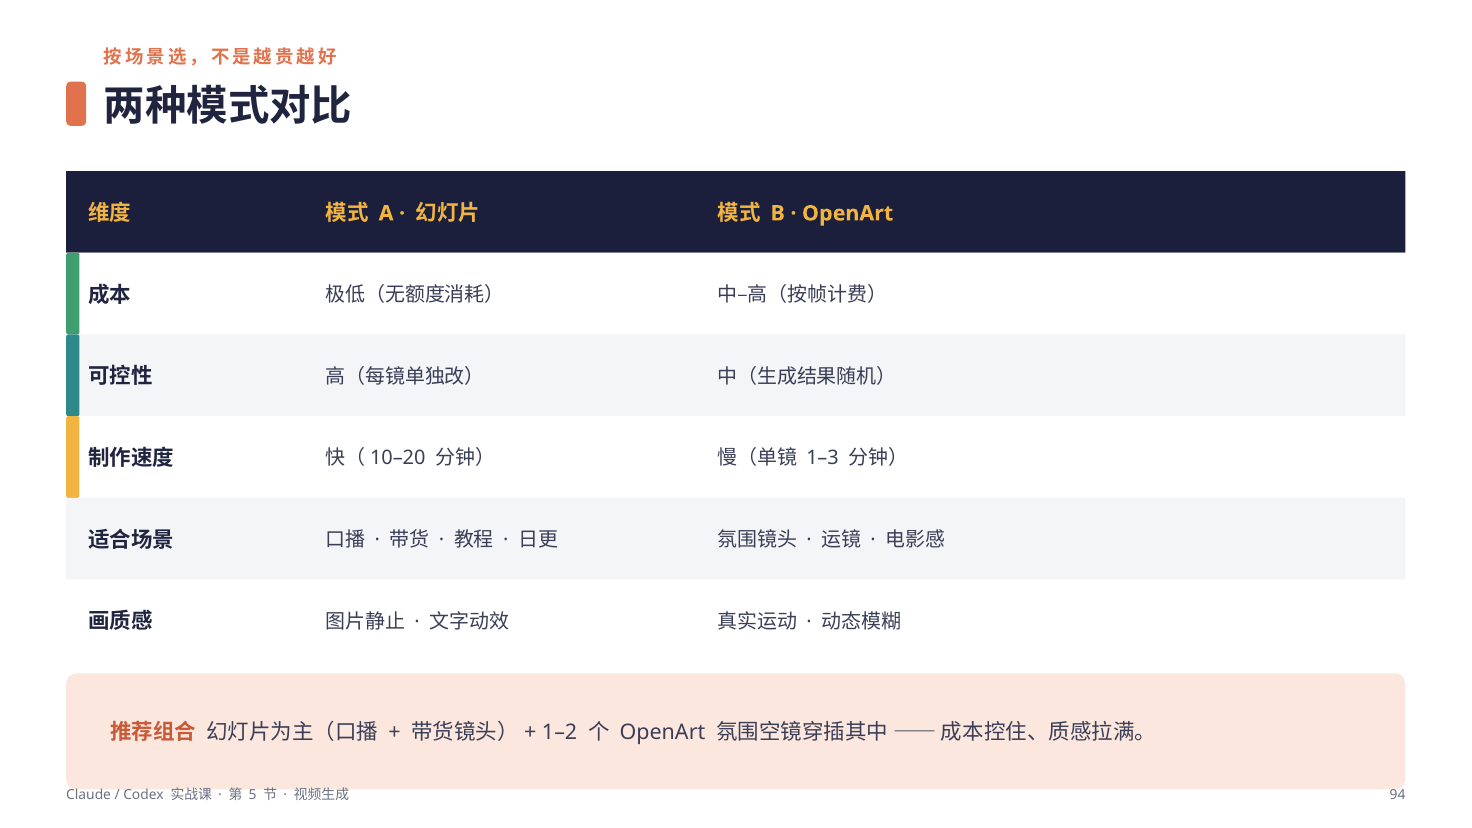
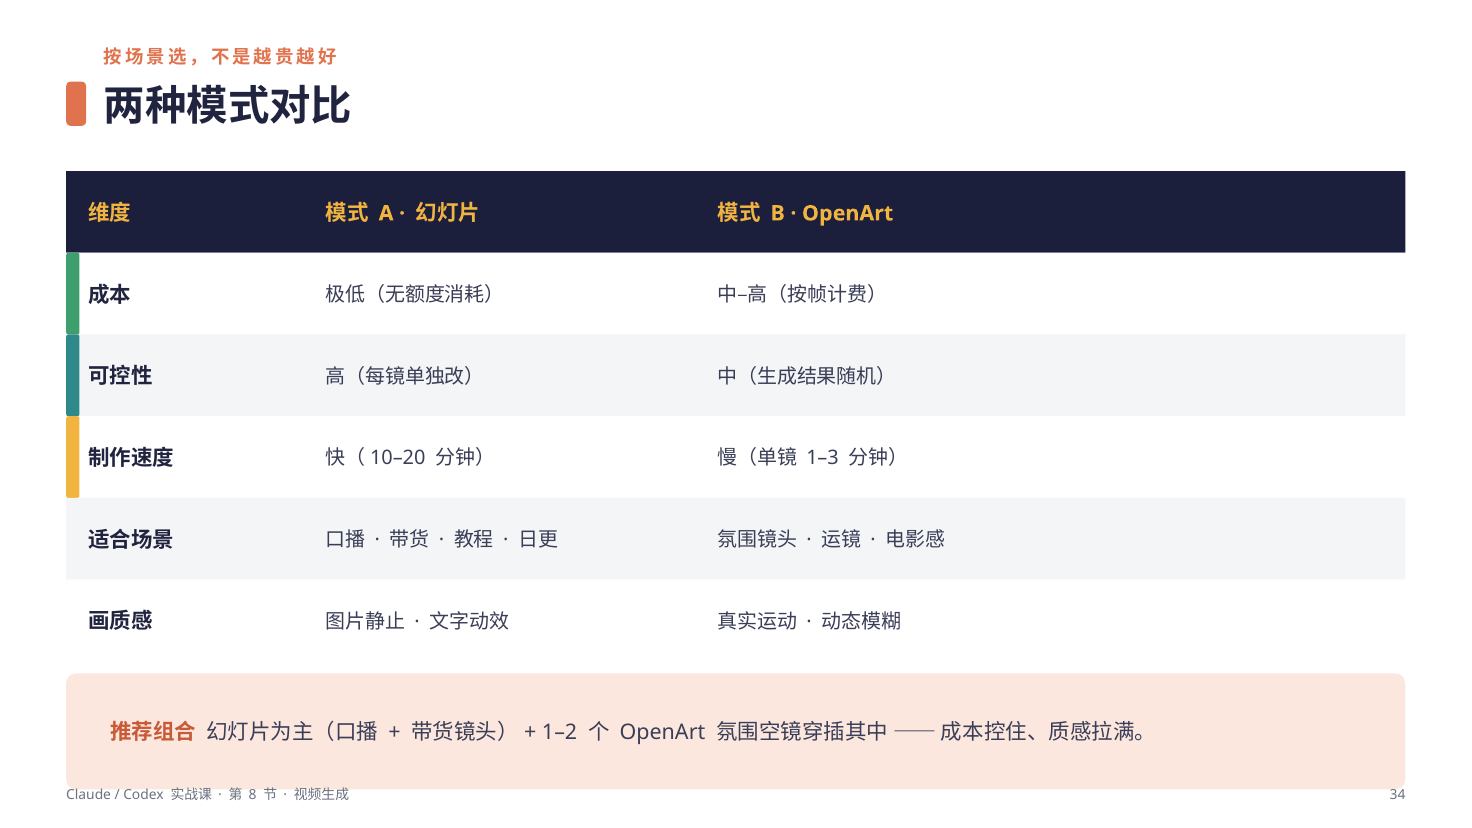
5: 5 -> 8
94: 94 -> 34
